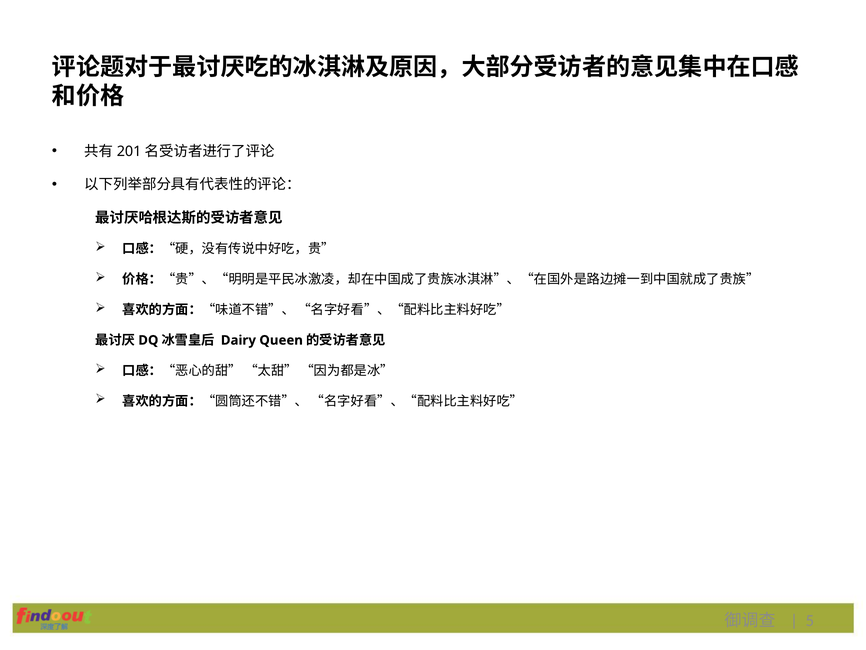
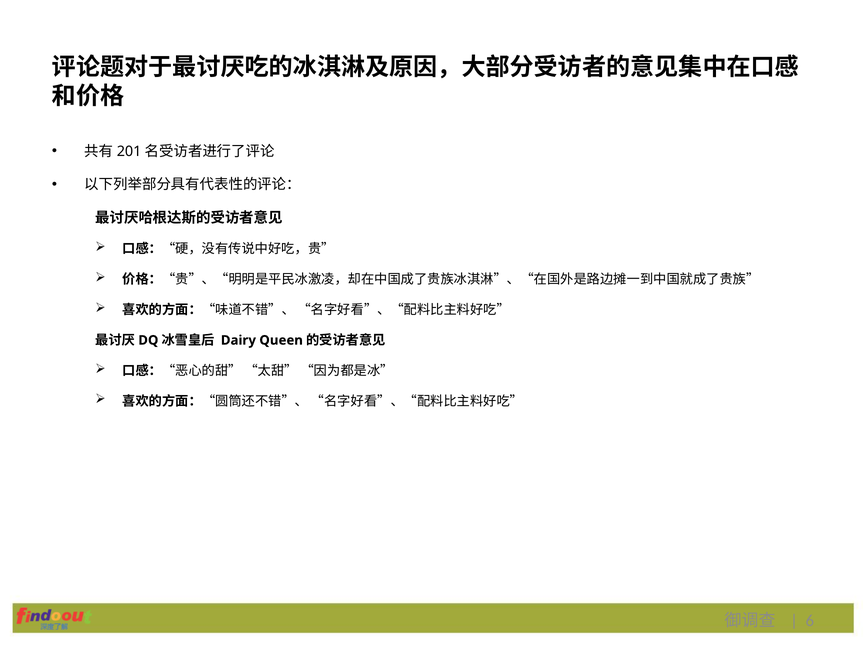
5: 5 -> 6
